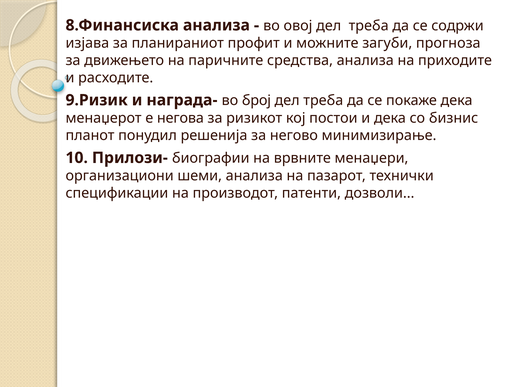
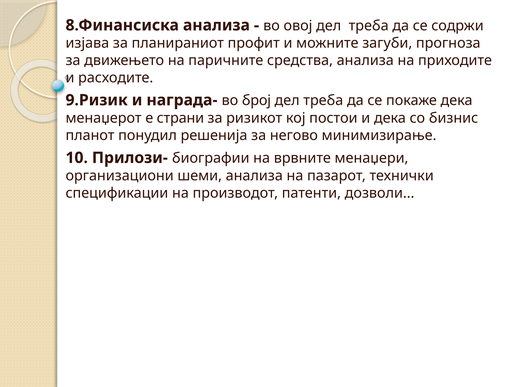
негова: негова -> страни
